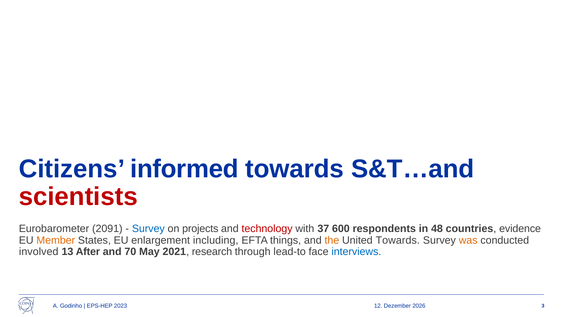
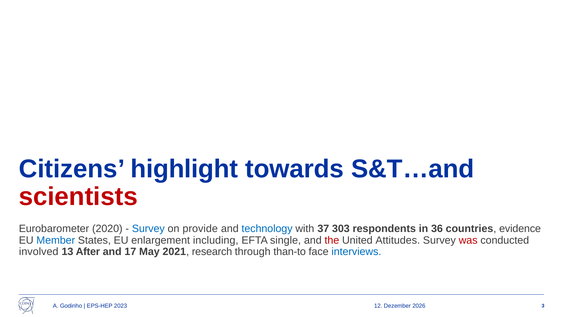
informed: informed -> highlight
2091: 2091 -> 2020
projects: projects -> provide
technology colour: red -> blue
600: 600 -> 303
48: 48 -> 36
Member colour: orange -> blue
things: things -> single
the colour: orange -> red
United Towards: Towards -> Attitudes
was colour: orange -> red
70: 70 -> 17
lead-to: lead-to -> than-to
